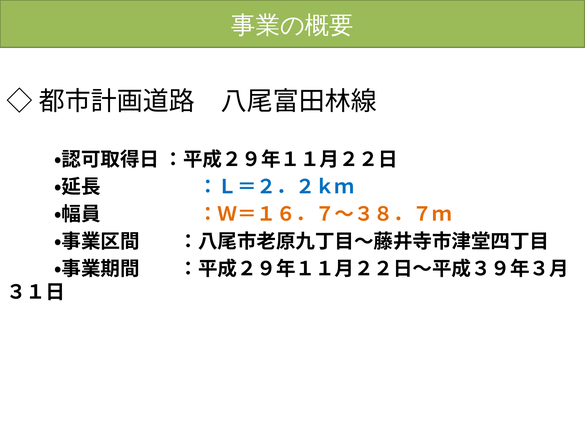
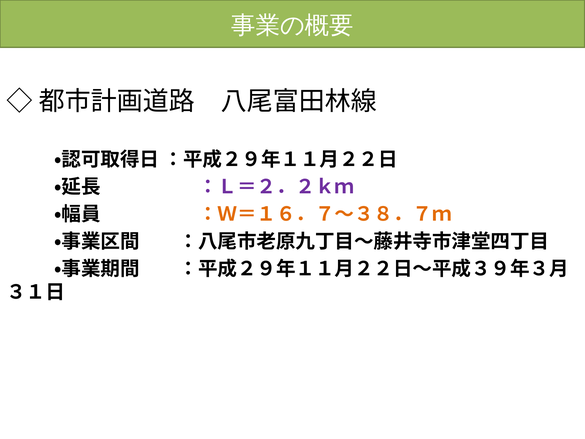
：Ｌ＝２．２ｋｍ colour: blue -> purple
